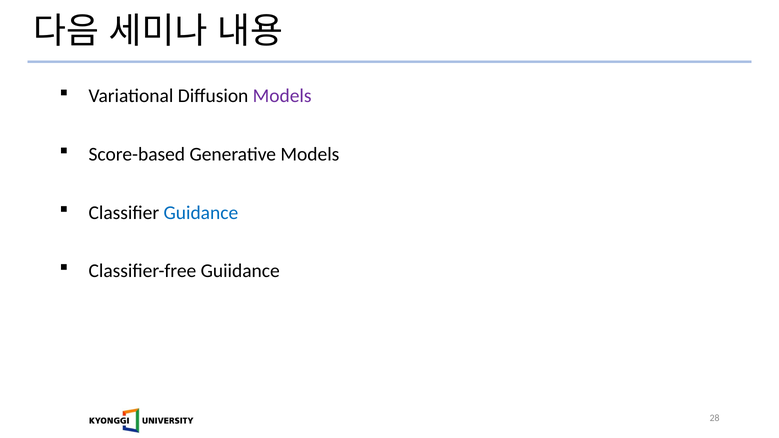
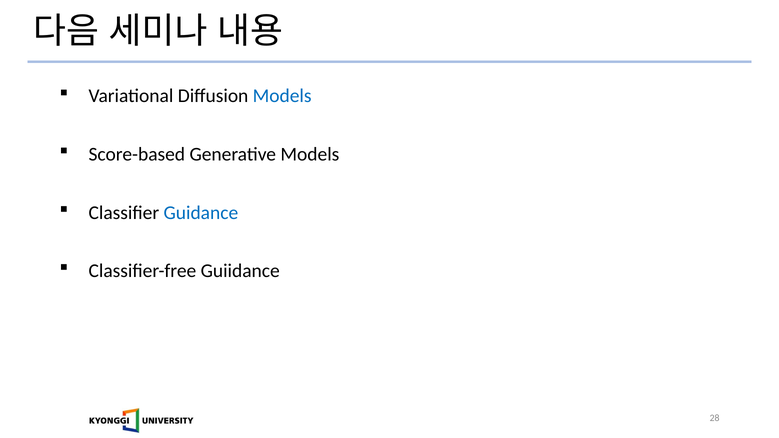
Models at (282, 96) colour: purple -> blue
